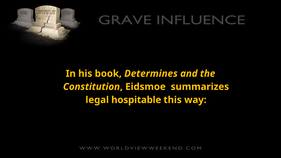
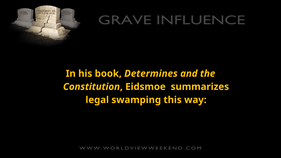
hospitable: hospitable -> swamping
